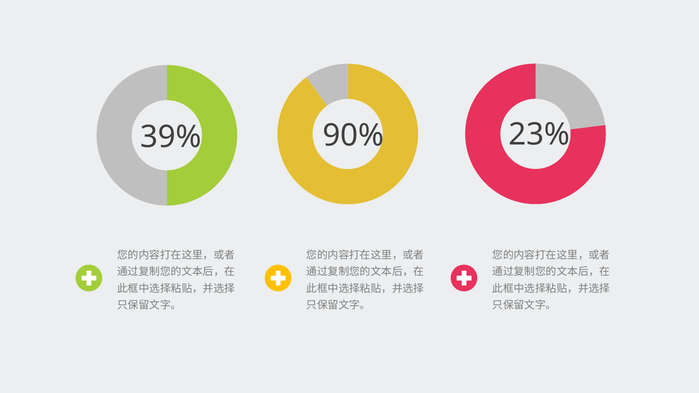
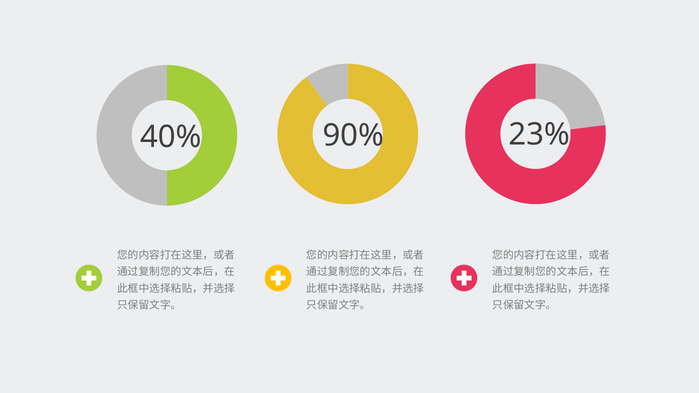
39%: 39% -> 40%
